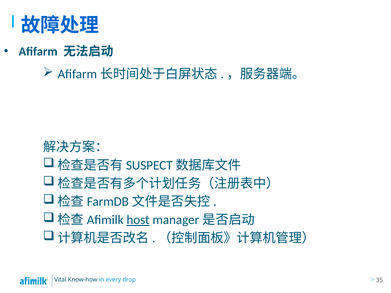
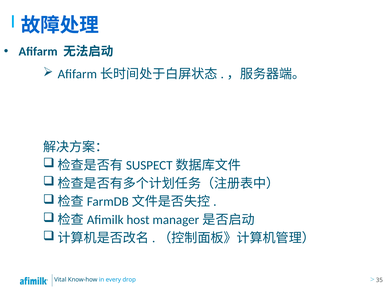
host underline: present -> none
